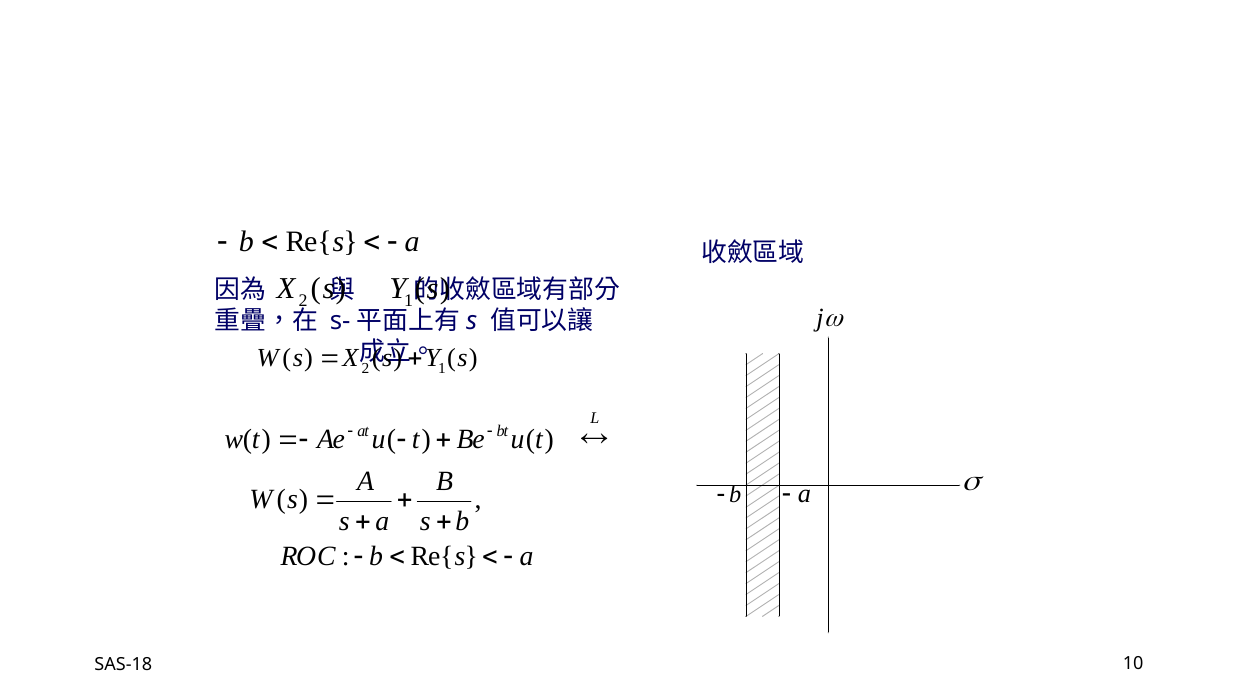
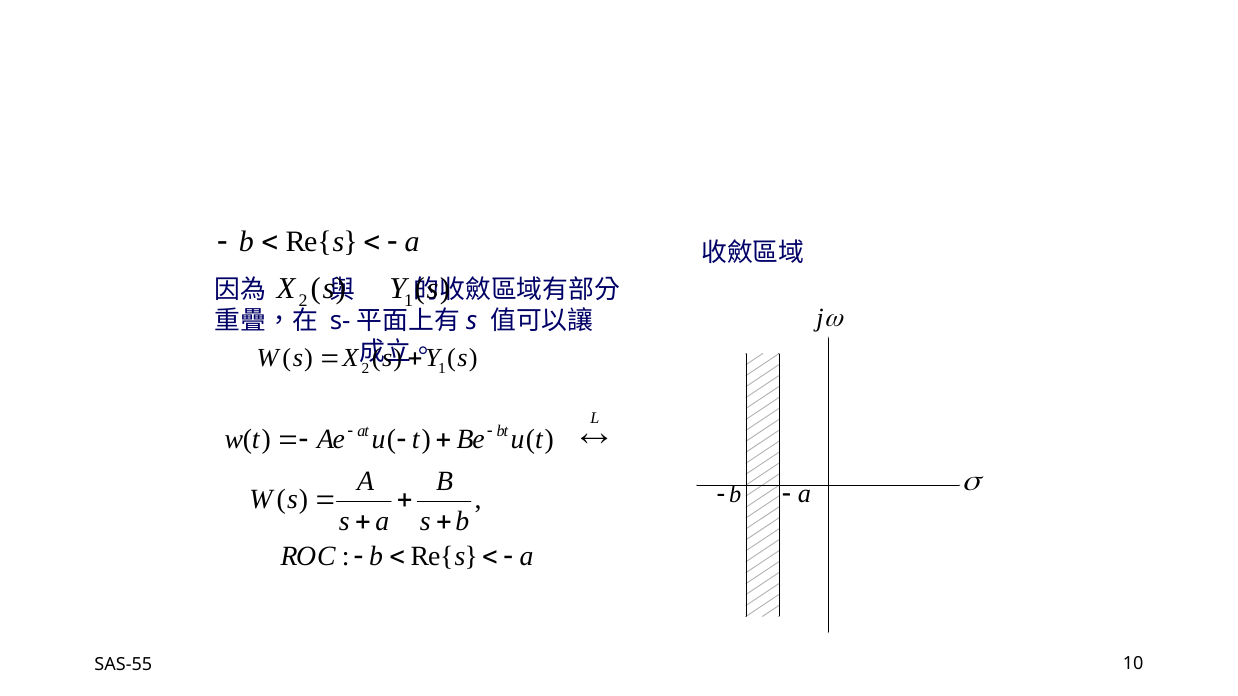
SAS-18: SAS-18 -> SAS-55
